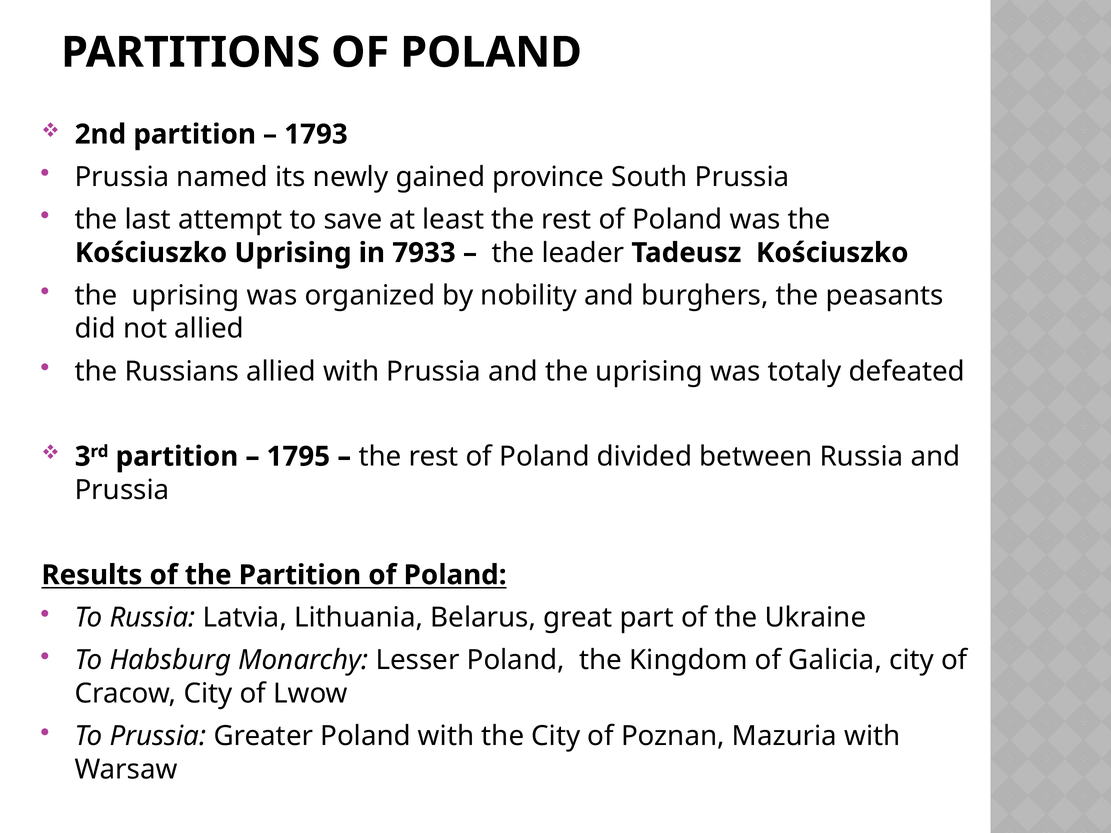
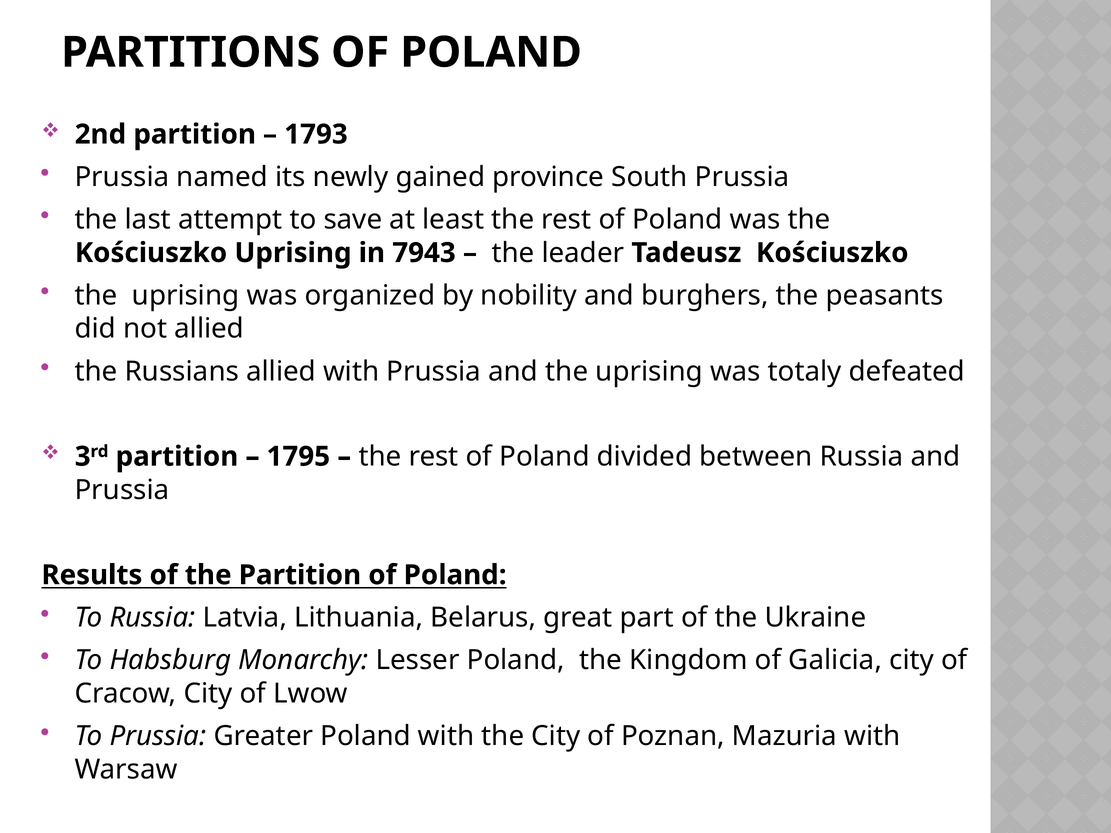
7933: 7933 -> 7943
